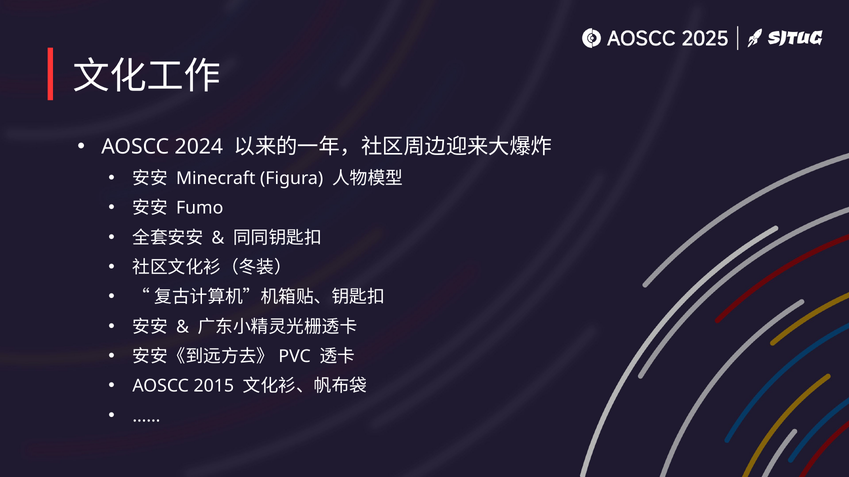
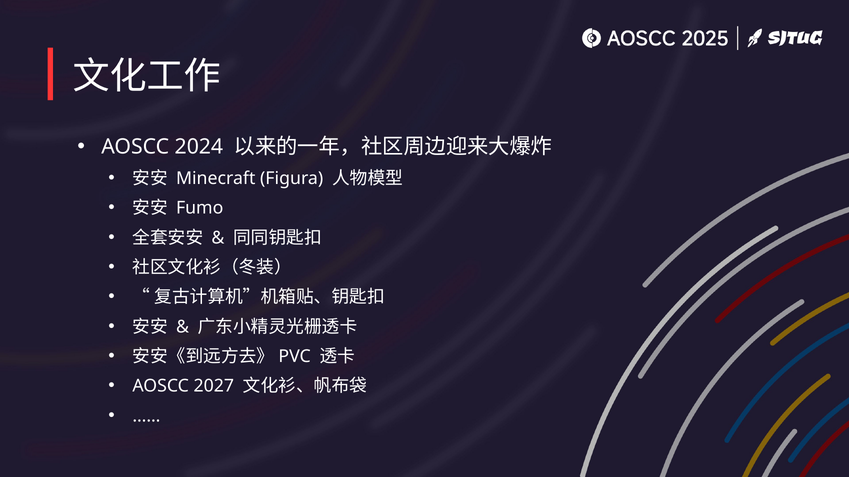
2015: 2015 -> 2027
